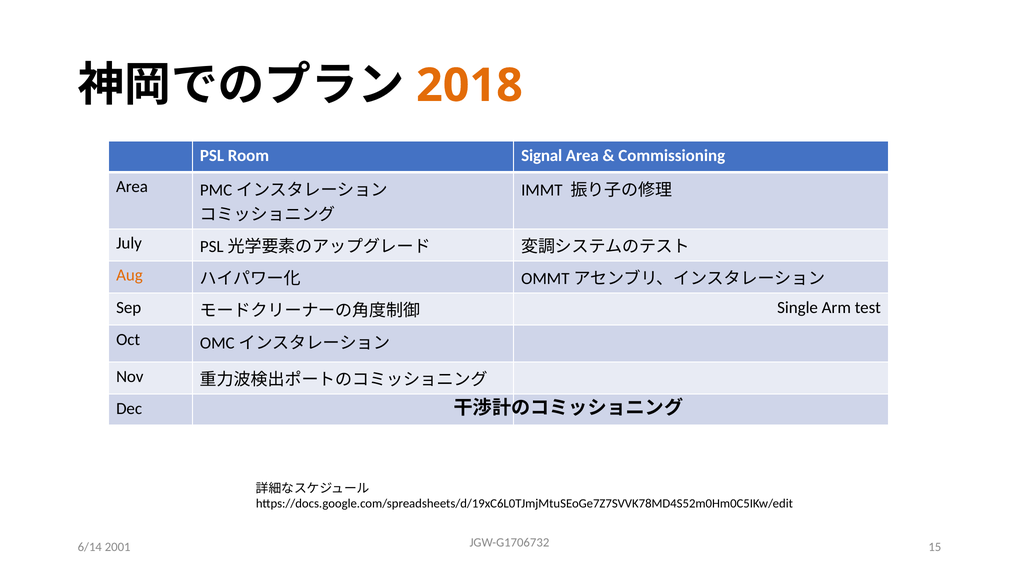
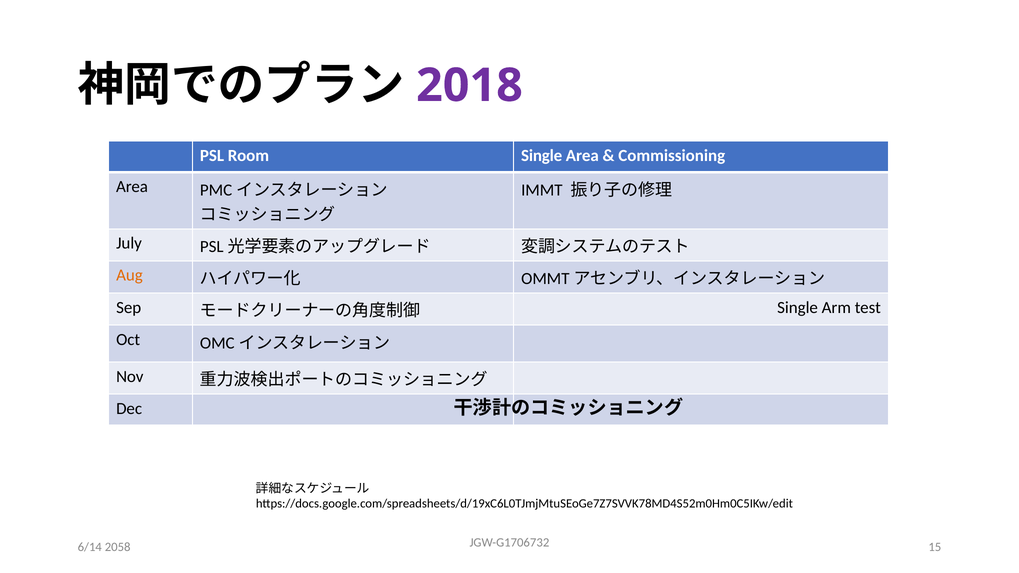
2018 colour: orange -> purple
Room Signal: Signal -> Single
2001: 2001 -> 2058
